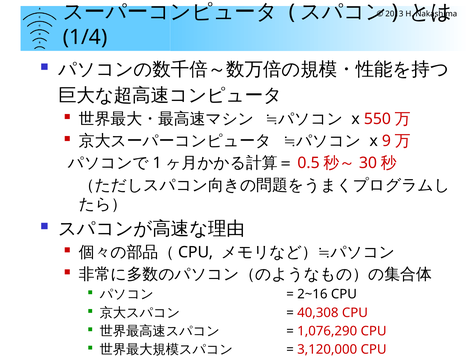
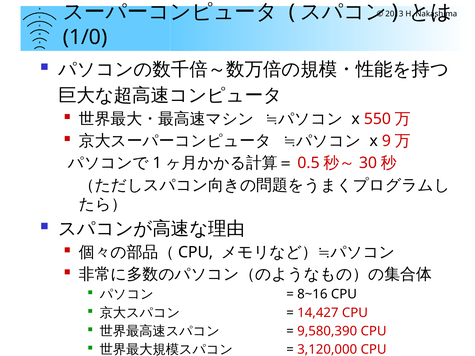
1/4: 1/4 -> 1/0
2~16: 2~16 -> 8~16
40,308: 40,308 -> 14,427
1,076,290: 1,076,290 -> 9,580,390
